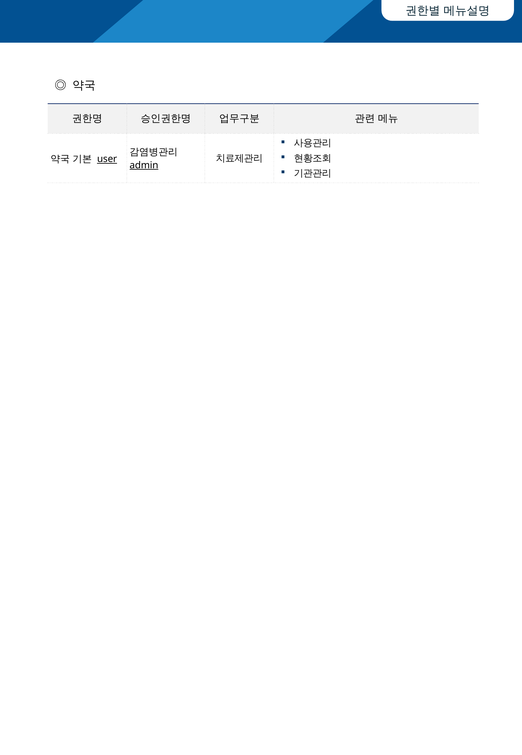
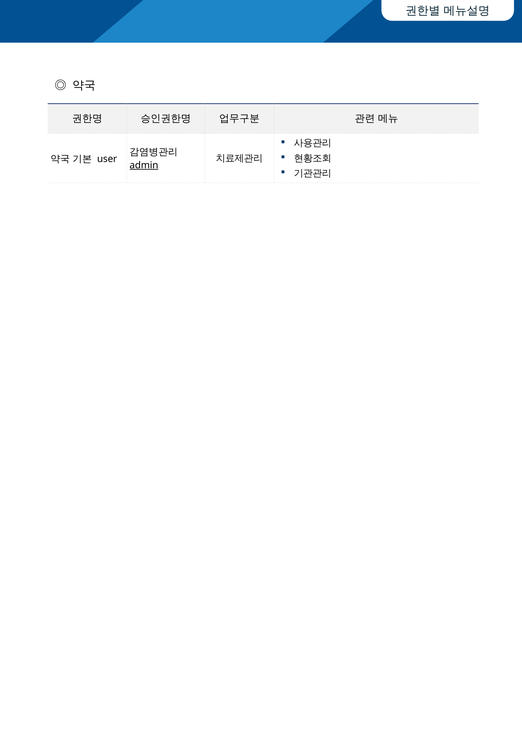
user underline: present -> none
